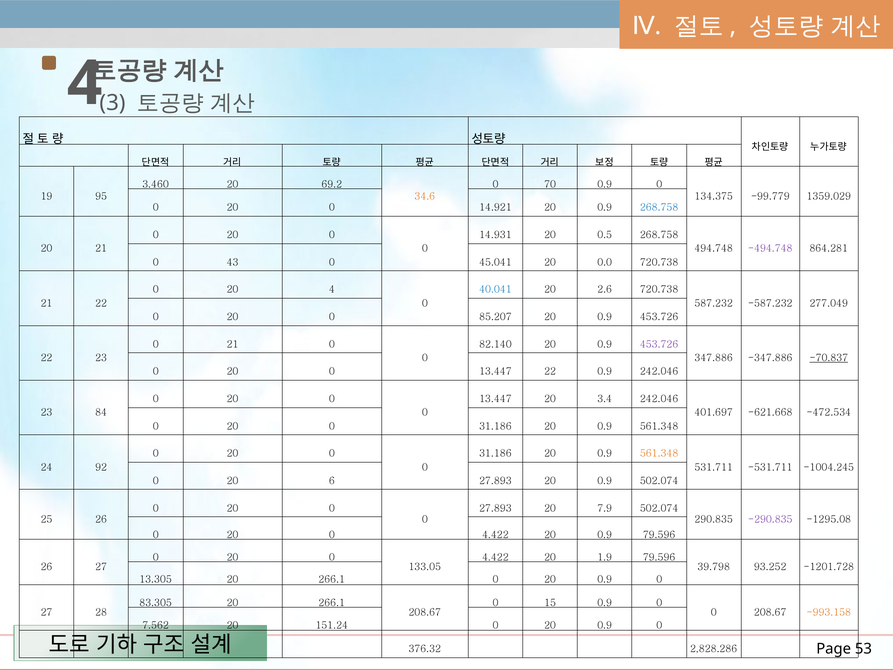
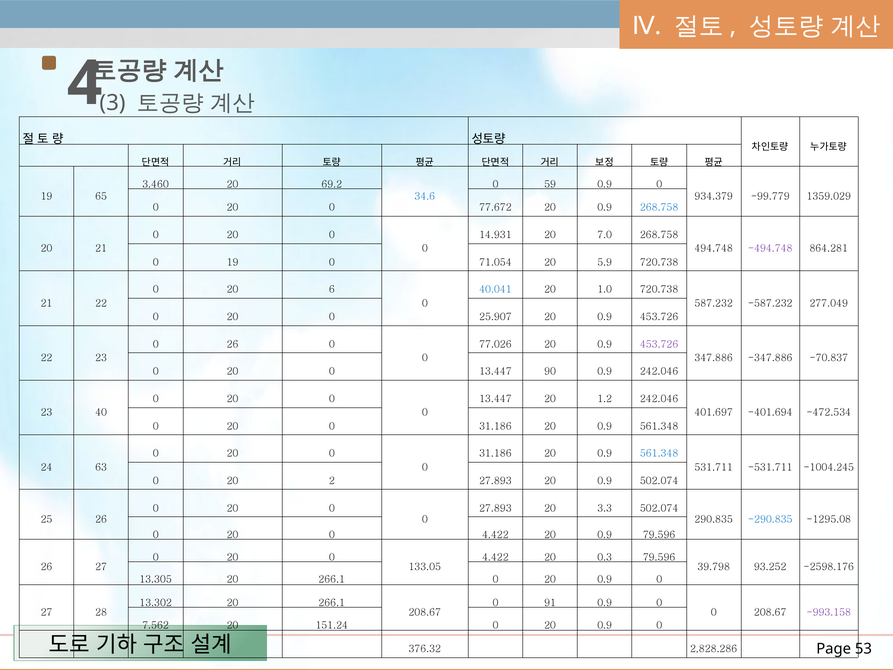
70: 70 -> 59
95: 95 -> 65
34.6 colour: orange -> blue
134.375: 134.375 -> 934.379
14.921: 14.921 -> 77.672
0.5: 0.5 -> 7.0
0 43: 43 -> 19
45.041: 45.041 -> 71.054
0.0: 0.0 -> 5.9
20 4: 4 -> 6
2.6: 2.6 -> 1.0
85.207: 85.207 -> 25.907
0 21: 21 -> 26
82.140: 82.140 -> 77.026
-70.837 underline: present -> none
13.447 22: 22 -> 90
3.4: 3.4 -> 1.2
84: 84 -> 40
-621.668: -621.668 -> -401.694
561.348 at (659, 453) colour: orange -> blue
92: 92 -> 63
6: 6 -> 2
7.9: 7.9 -> 3.3
-290.835 colour: purple -> blue
1.9: 1.9 -> 0.3
-1201.728: -1201.728 -> -2598.176
83.305: 83.305 -> 13.302
15: 15 -> 91
-993.158 colour: orange -> purple
